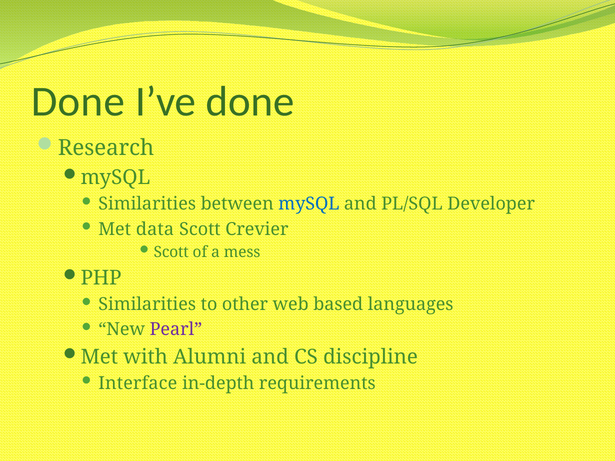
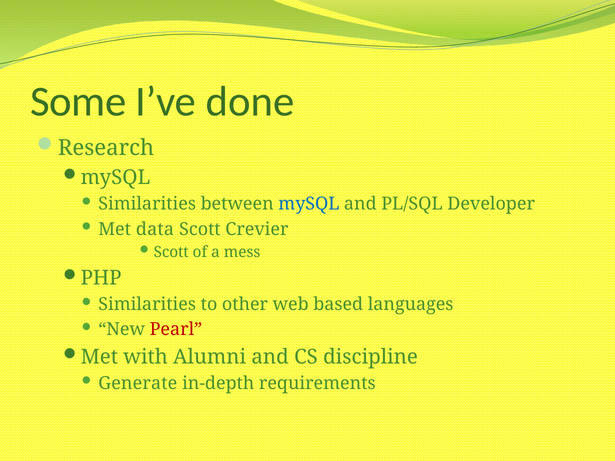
Done at (78, 102): Done -> Some
Pearl colour: purple -> red
Interface: Interface -> Generate
